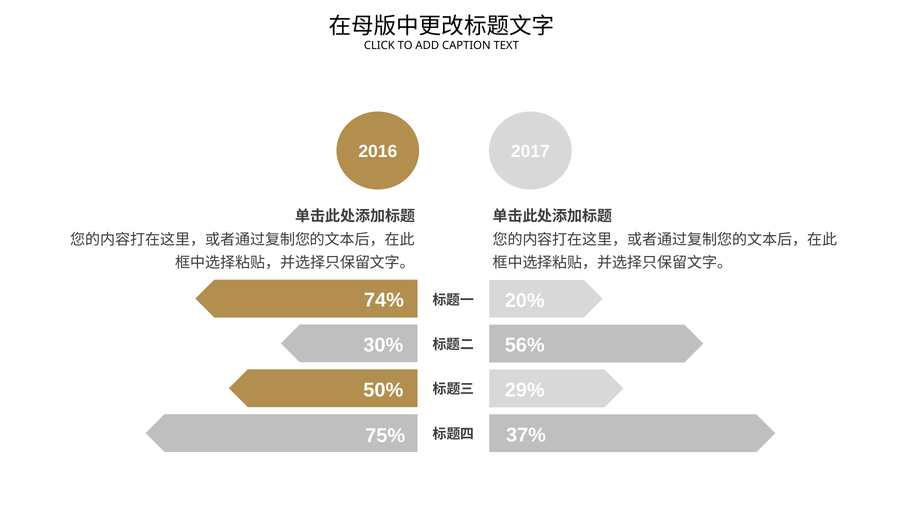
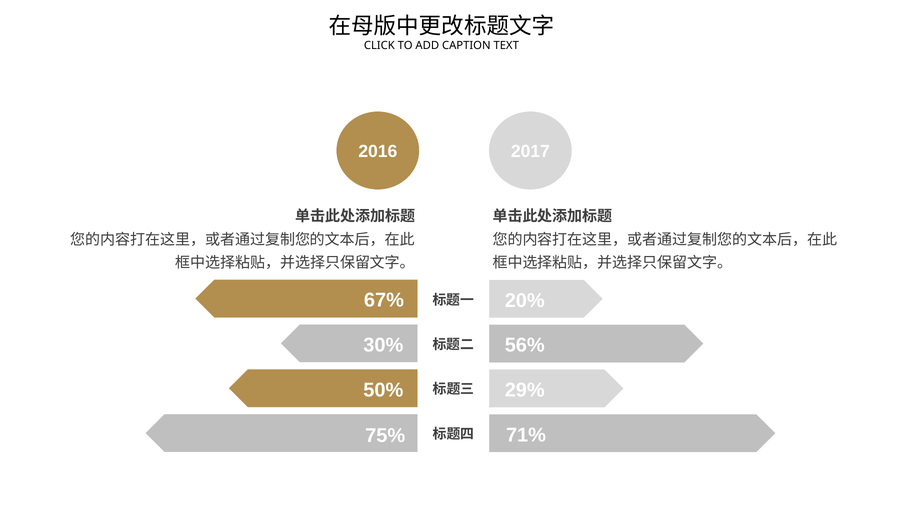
74%: 74% -> 67%
37%: 37% -> 71%
